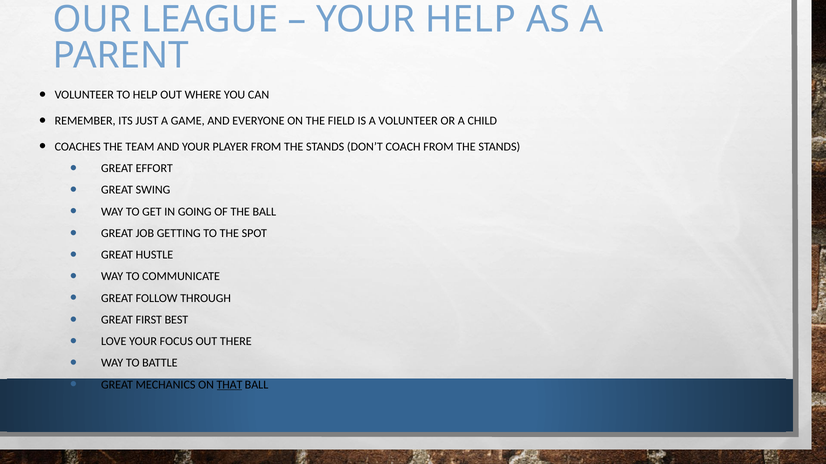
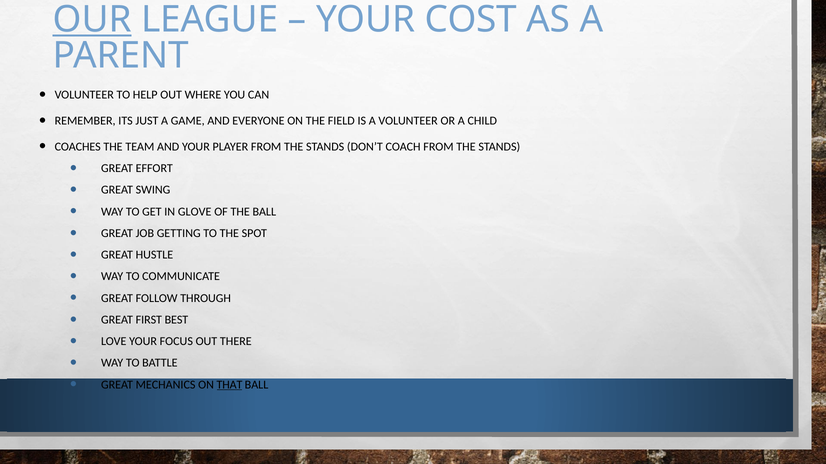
OUR underline: none -> present
YOUR HELP: HELP -> COST
GOING: GOING -> GLOVE
